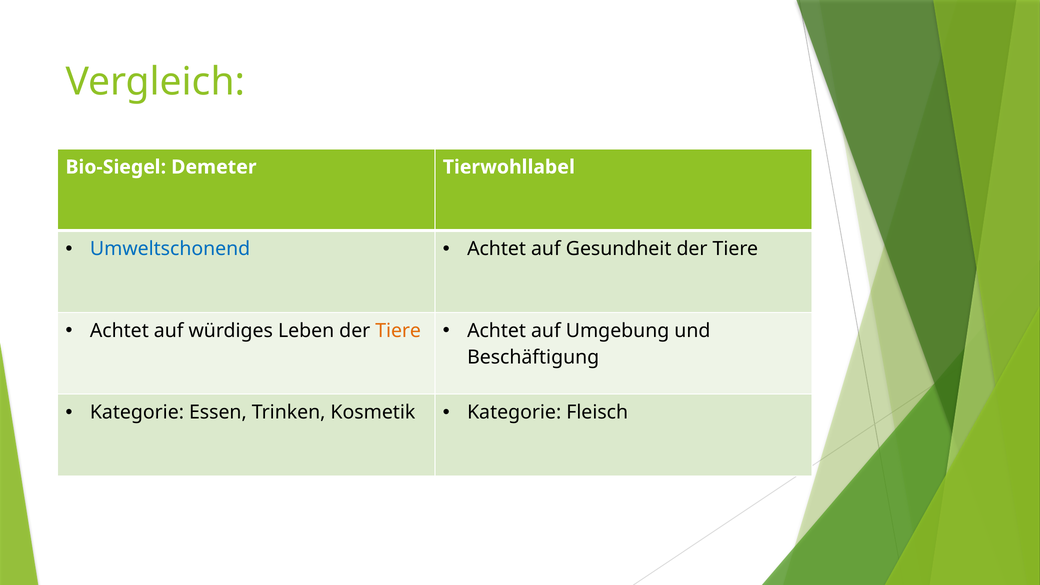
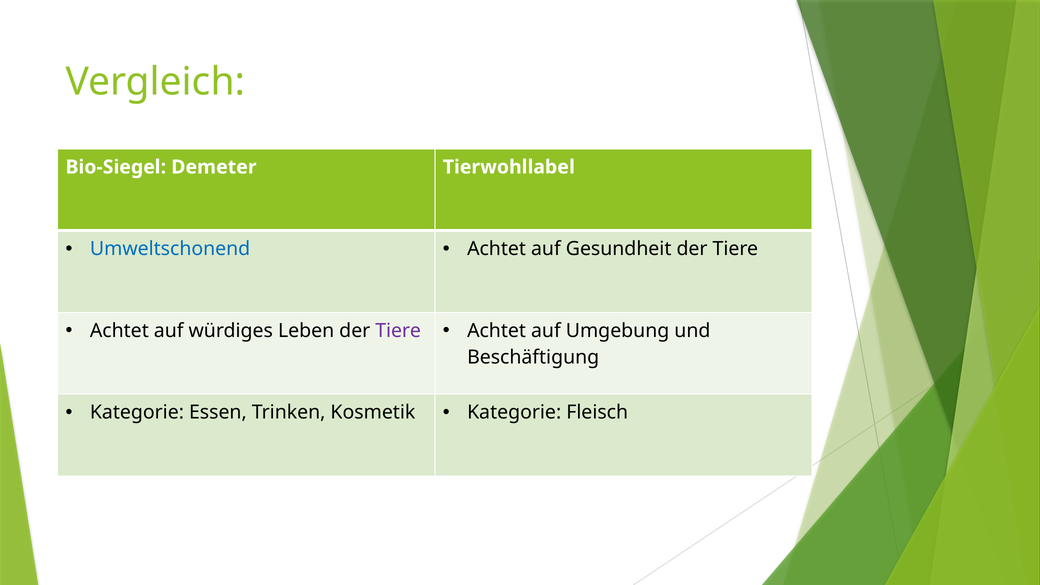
Tiere at (398, 331) colour: orange -> purple
